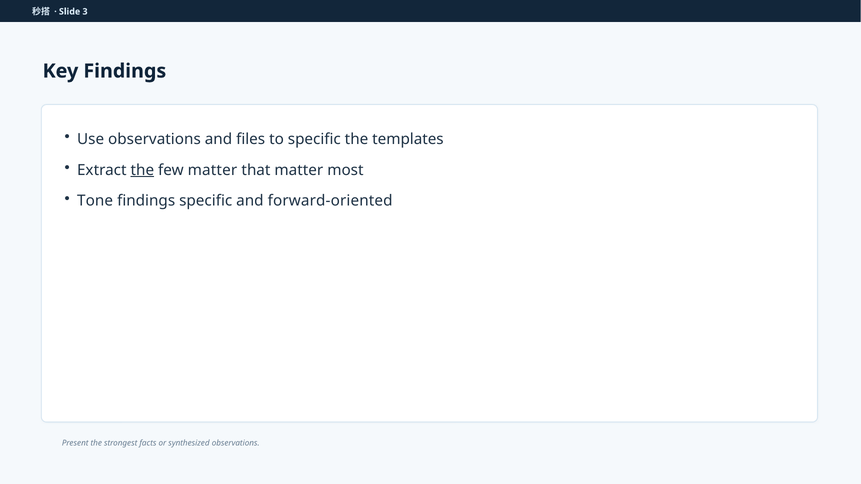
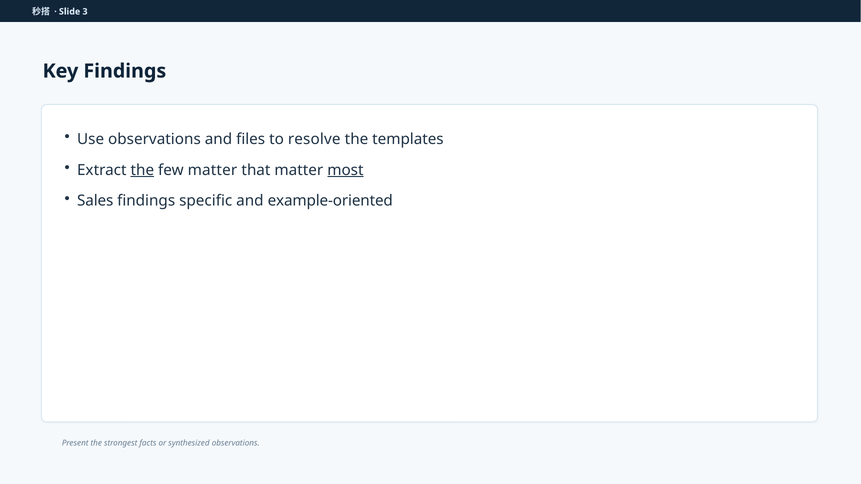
to specific: specific -> resolve
most underline: none -> present
Tone: Tone -> Sales
forward-oriented: forward-oriented -> example-oriented
